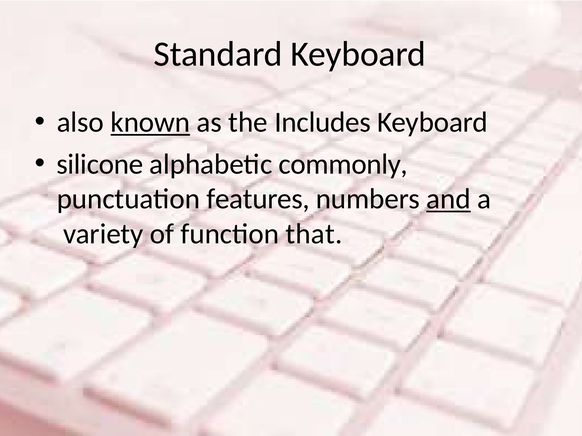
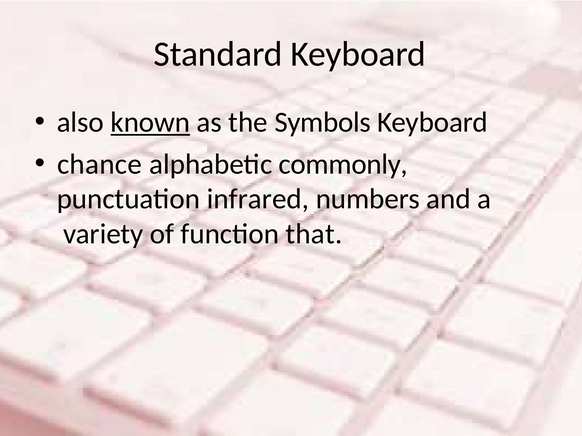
Includes: Includes -> Symbols
silicone: silicone -> chance
features: features -> infrared
and underline: present -> none
